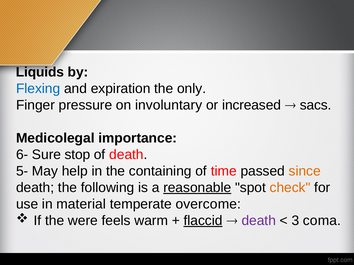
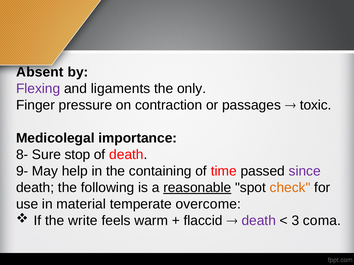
Liquids: Liquids -> Absent
Flexing colour: blue -> purple
expiration: expiration -> ligaments
involuntary: involuntary -> contraction
increased: increased -> passages
sacs: sacs -> toxic
6-: 6- -> 8-
5-: 5- -> 9-
since colour: orange -> purple
were: were -> write
flaccid underline: present -> none
